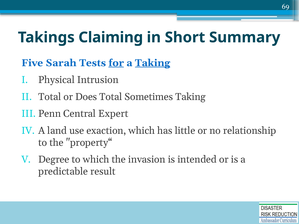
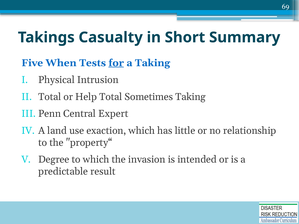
Claiming: Claiming -> Casualty
Sarah: Sarah -> When
Taking at (153, 63) underline: present -> none
Does: Does -> Help
